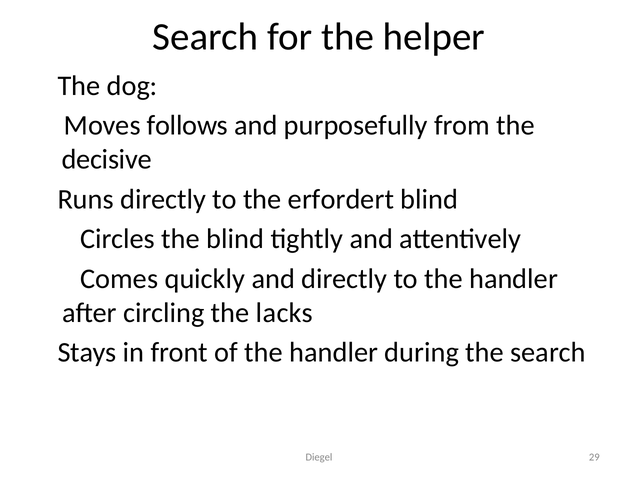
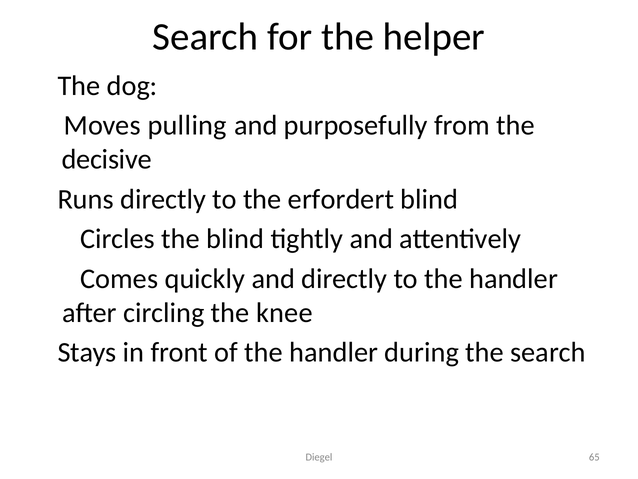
follows: follows -> pulling
lacks: lacks -> knee
29: 29 -> 65
